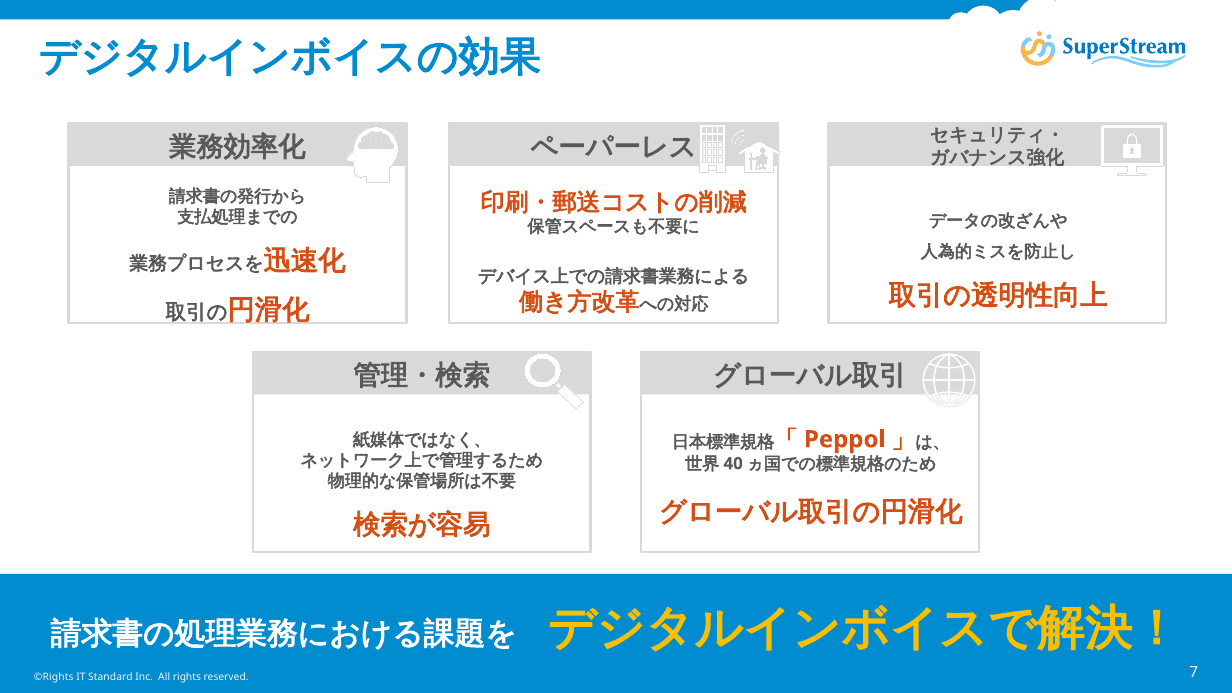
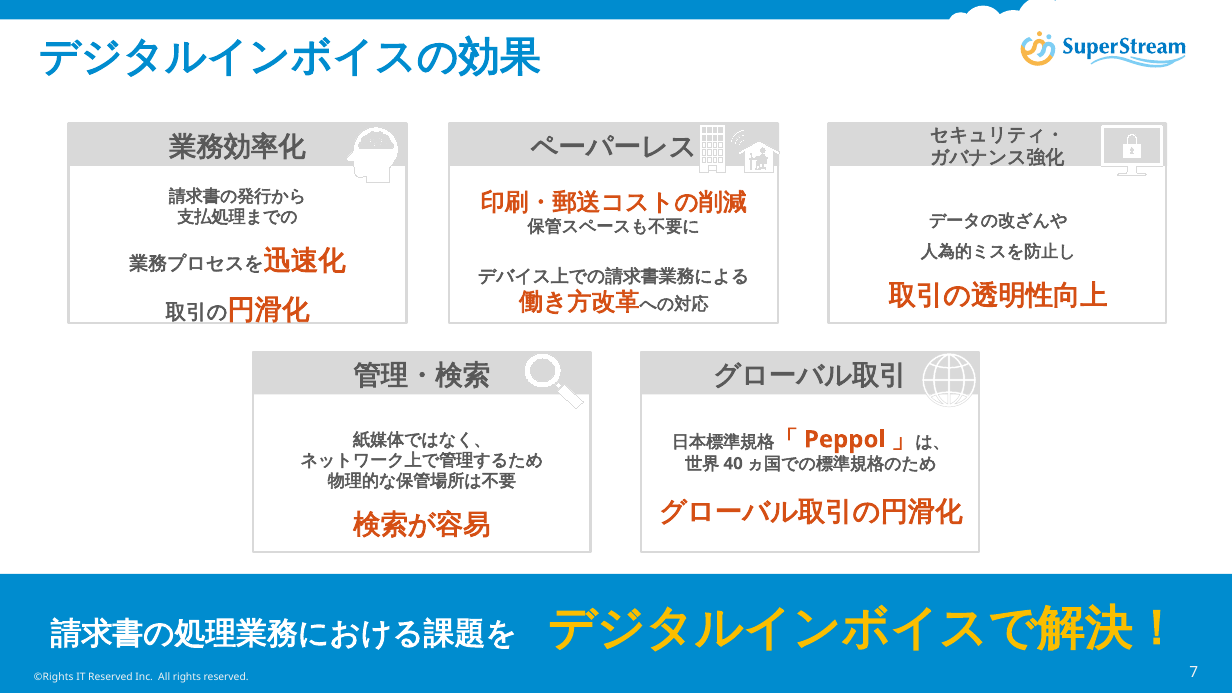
IT Standard: Standard -> Reserved
